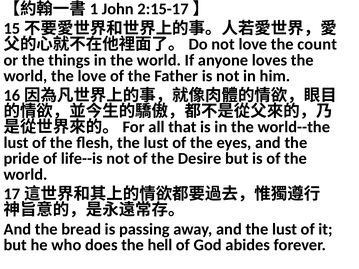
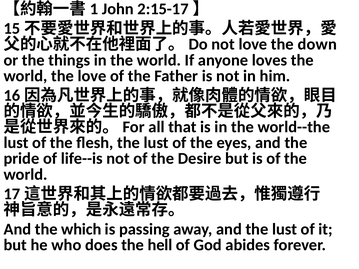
count: count -> down
bread: bread -> which
